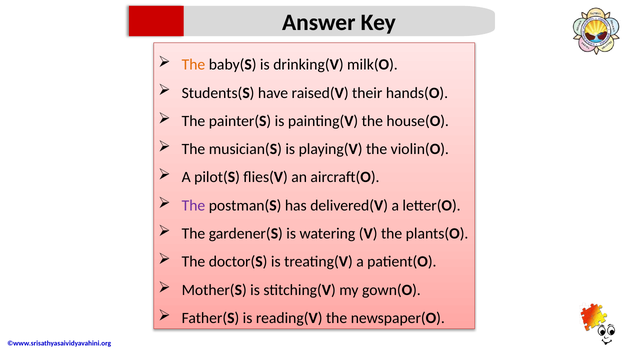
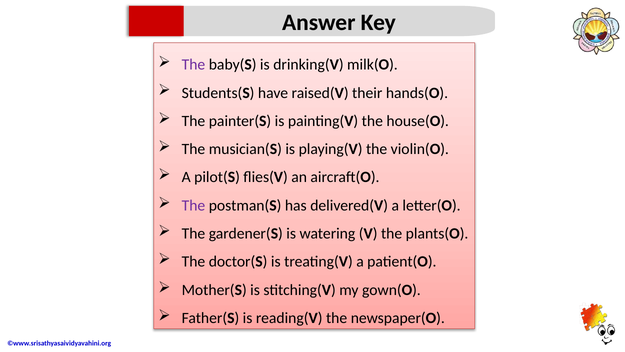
The at (193, 65) colour: orange -> purple
